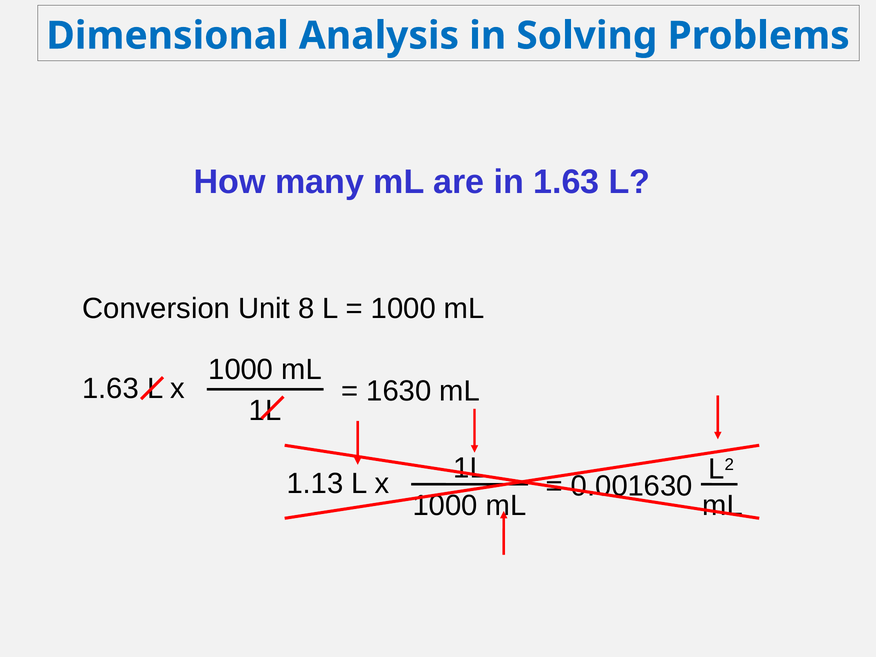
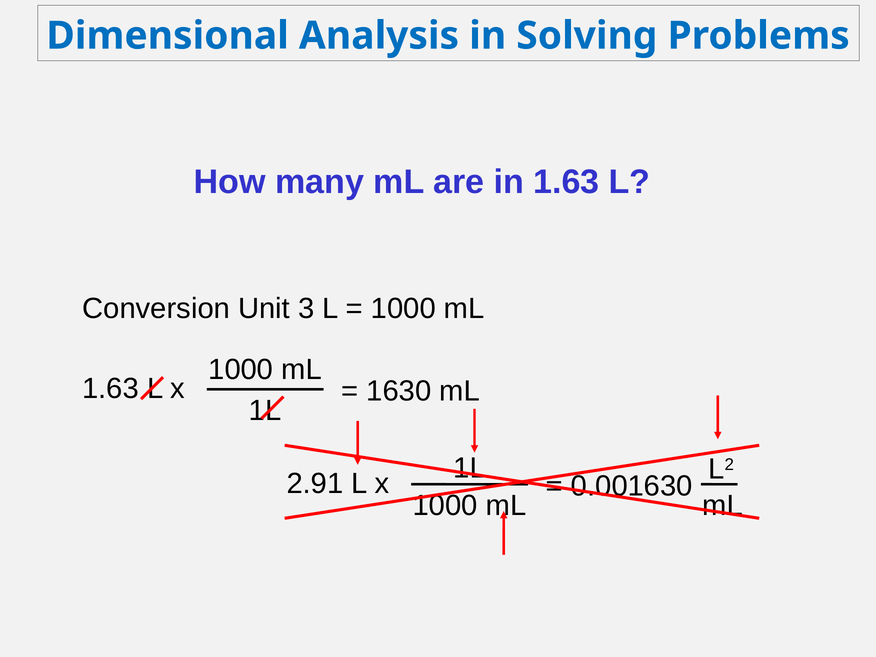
8: 8 -> 3
1.13: 1.13 -> 2.91
